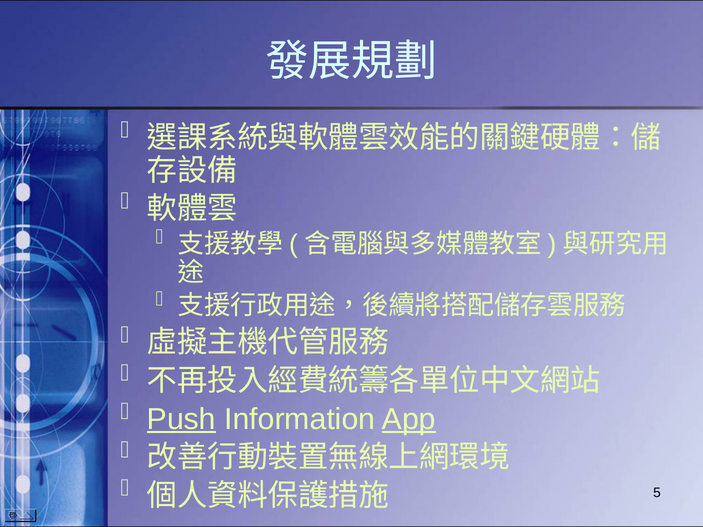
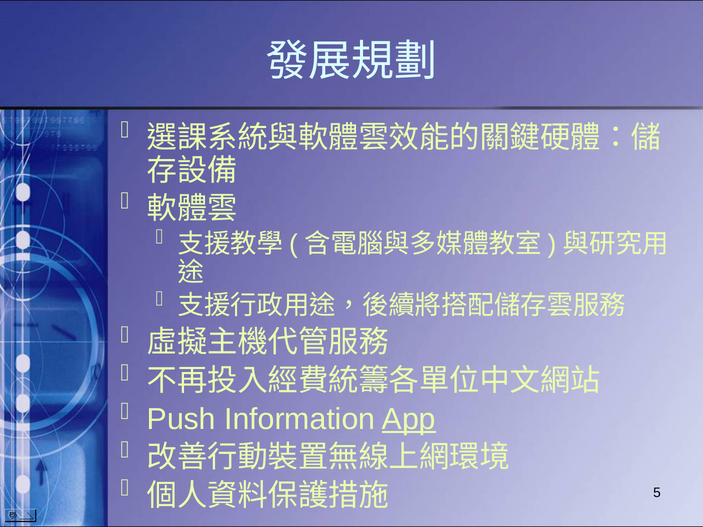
Push underline: present -> none
